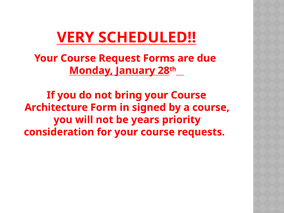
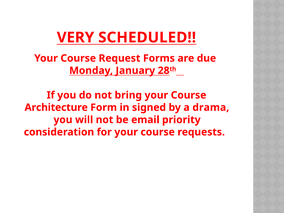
a course: course -> drama
years: years -> email
